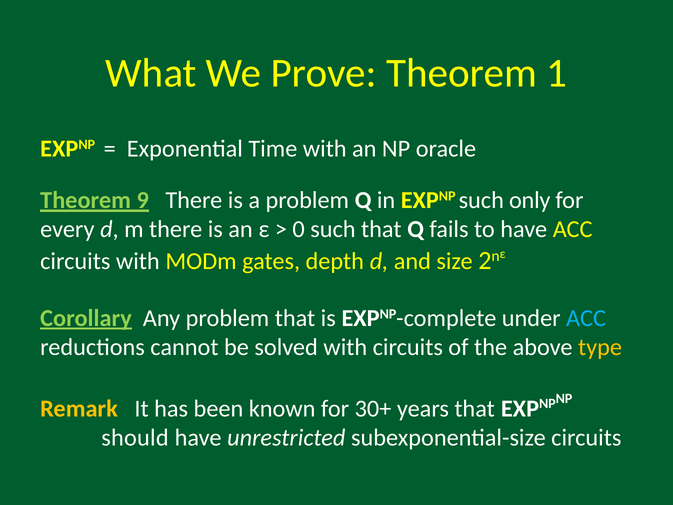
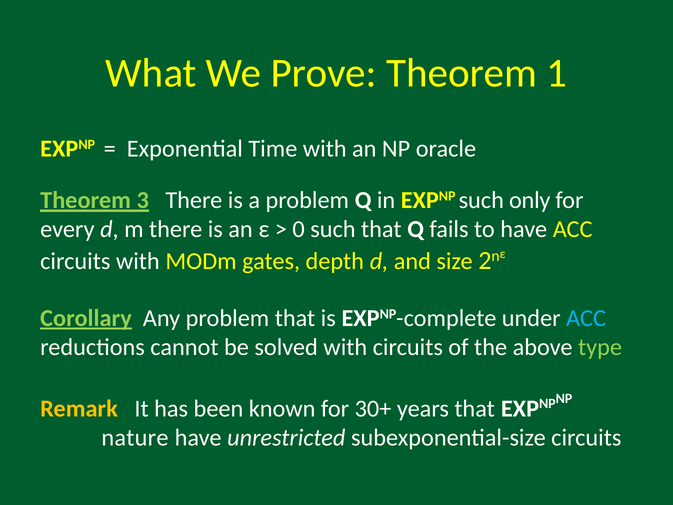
9: 9 -> 3
type colour: yellow -> light green
should: should -> nature
